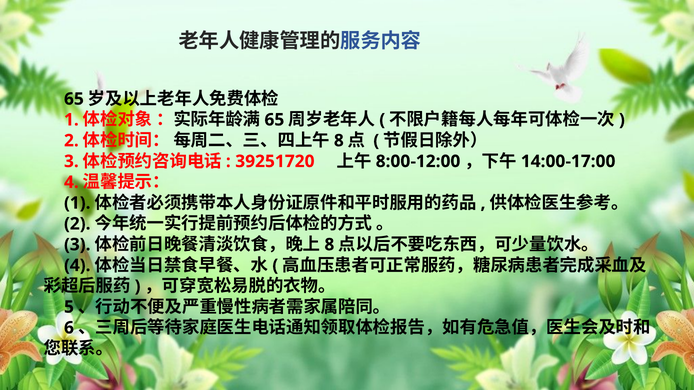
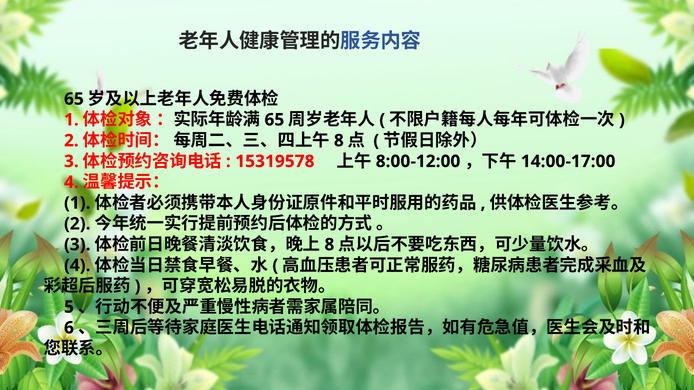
39251720: 39251720 -> 15319578
